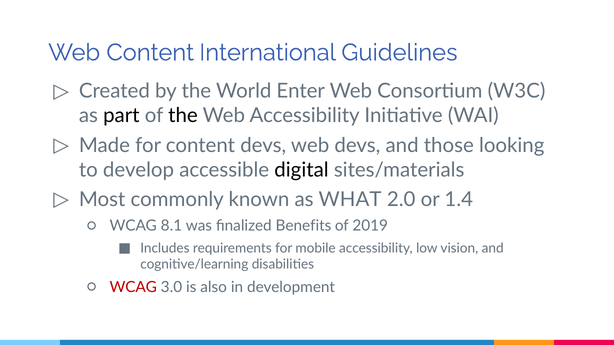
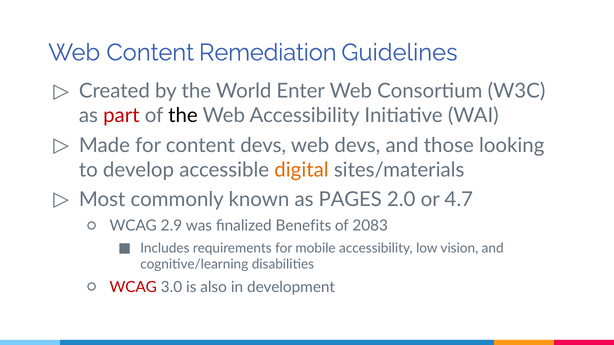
International: International -> Remediation
part colour: black -> red
digital colour: black -> orange
WHAT: WHAT -> PAGES
1.4: 1.4 -> 4.7
8.1: 8.1 -> 2.9
2019: 2019 -> 2083
